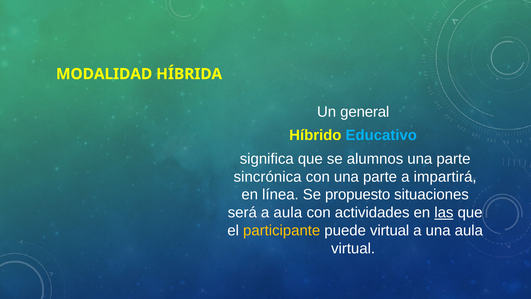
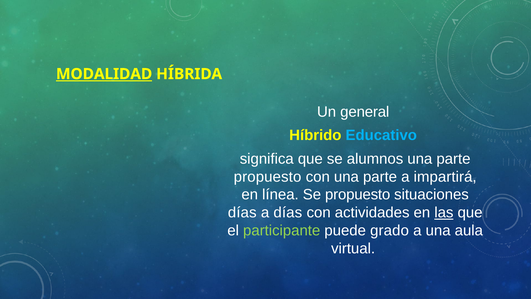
MODALIDAD underline: none -> present
sincrónica at (268, 177): sincrónica -> propuesto
será at (242, 212): será -> días
a aula: aula -> días
participante colour: yellow -> light green
puede virtual: virtual -> grado
